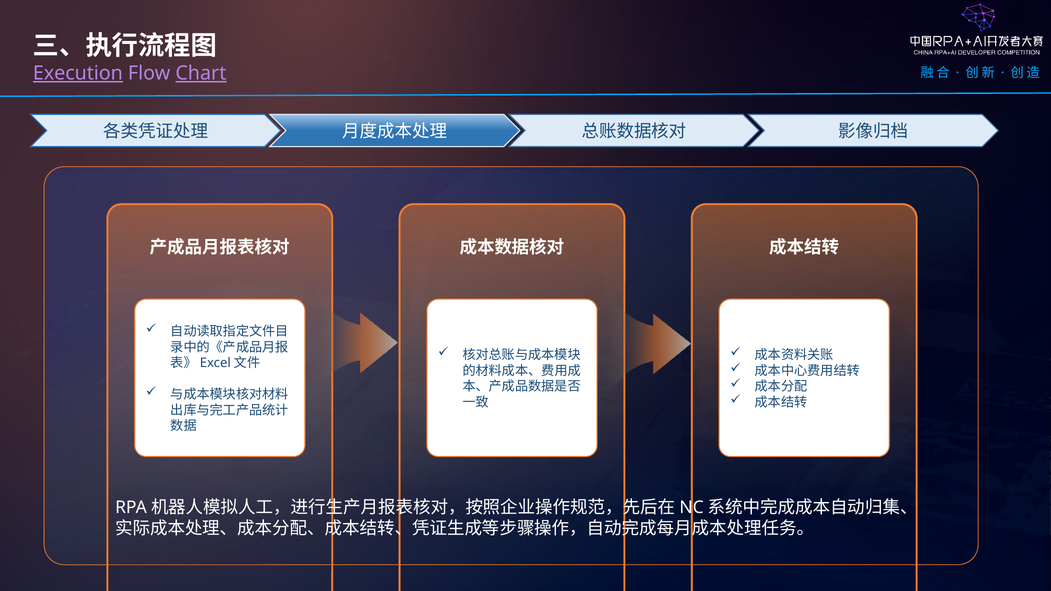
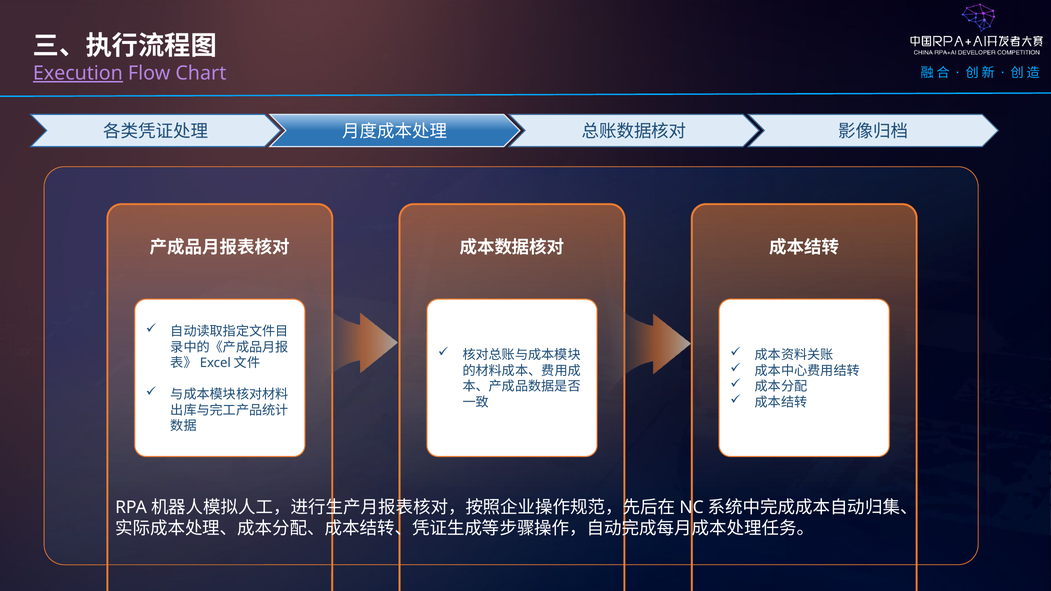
Chart underline: present -> none
